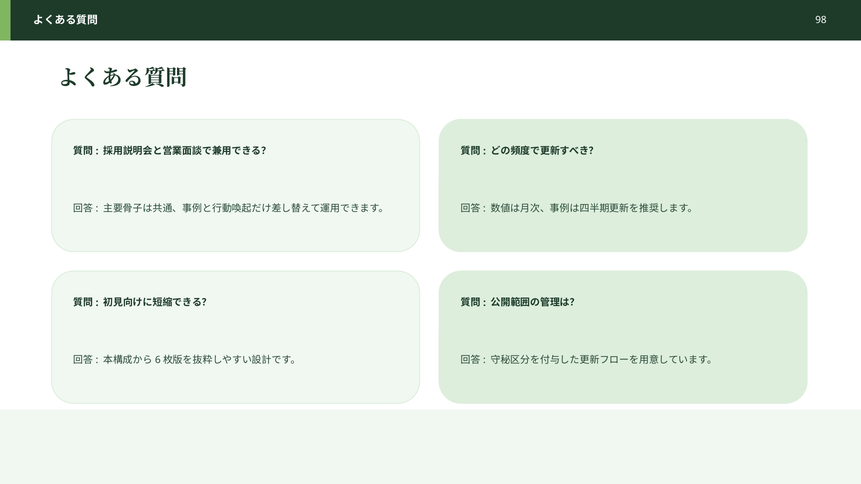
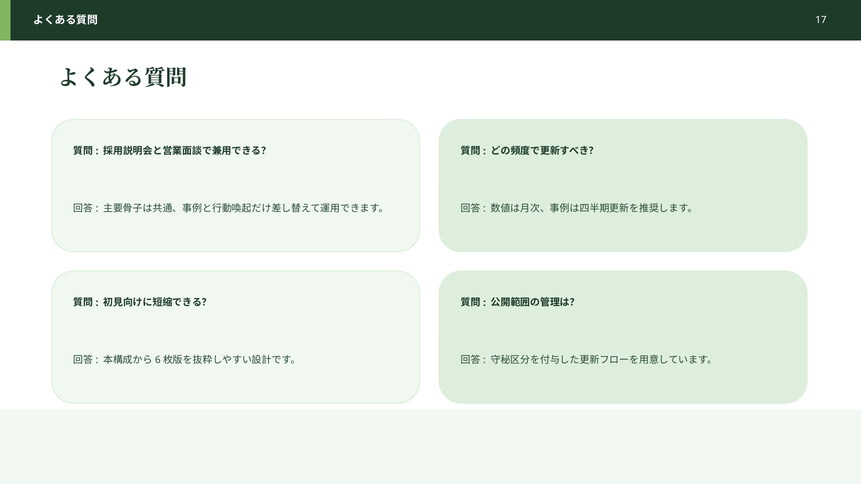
98: 98 -> 17
